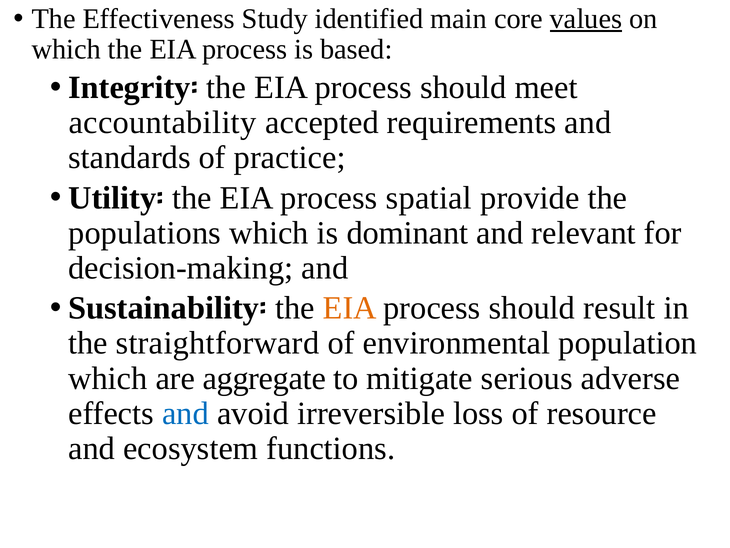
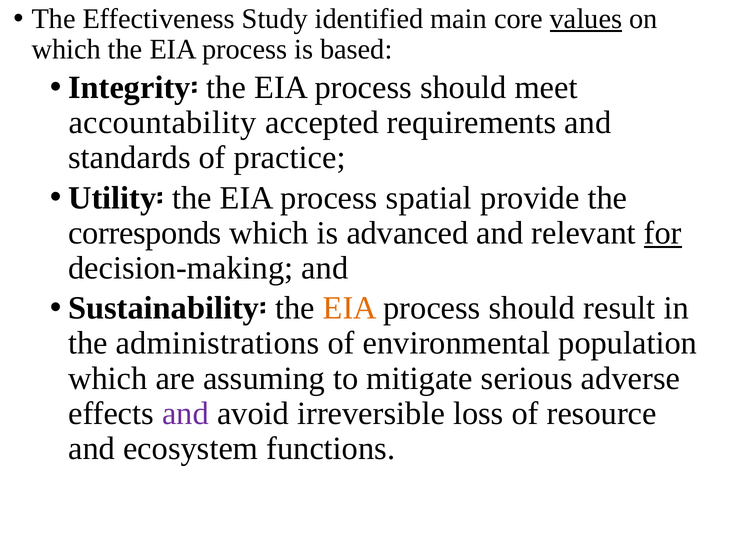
populations: populations -> corresponds
dominant: dominant -> advanced
for underline: none -> present
straightforward: straightforward -> administrations
aggregate: aggregate -> assuming
and at (185, 413) colour: blue -> purple
